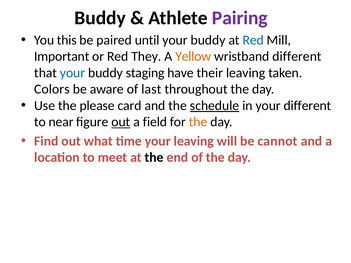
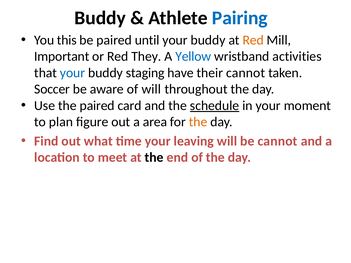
Pairing colour: purple -> blue
Red at (253, 40) colour: blue -> orange
Yellow colour: orange -> blue
wristband different: different -> activities
their leaving: leaving -> cannot
Colors: Colors -> Soccer
of last: last -> will
the please: please -> paired
your different: different -> moment
near: near -> plan
out at (121, 122) underline: present -> none
field: field -> area
